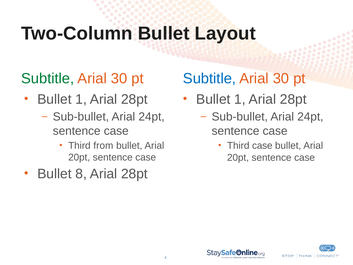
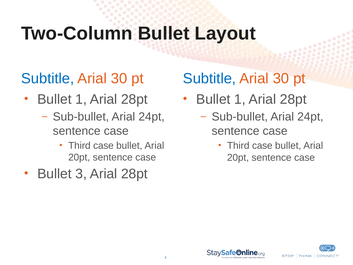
Subtitle at (48, 78) colour: green -> blue
from at (103, 146): from -> case
8: 8 -> 3
